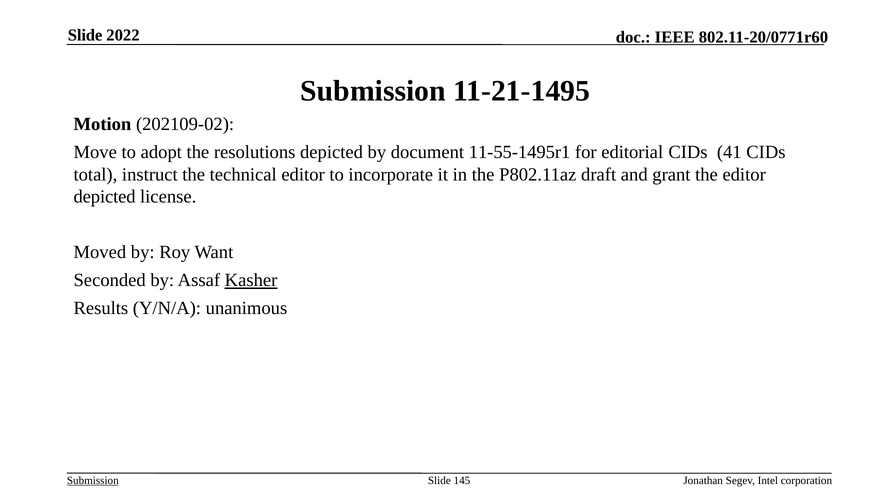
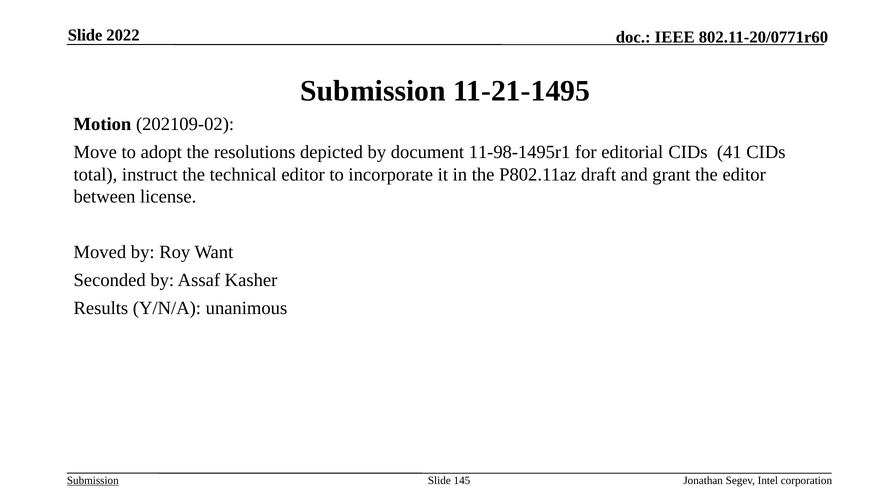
11-55-1495r1: 11-55-1495r1 -> 11-98-1495r1
depicted at (105, 197): depicted -> between
Kasher underline: present -> none
